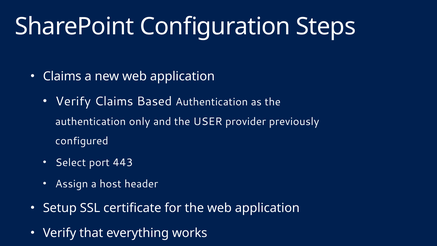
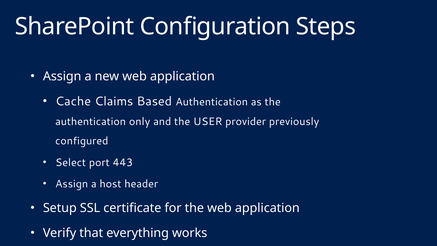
Claims at (62, 76): Claims -> Assign
Verify at (73, 101): Verify -> Cache
